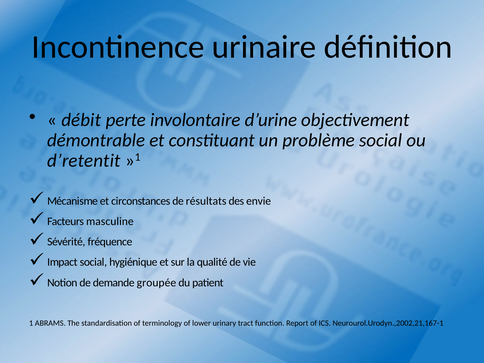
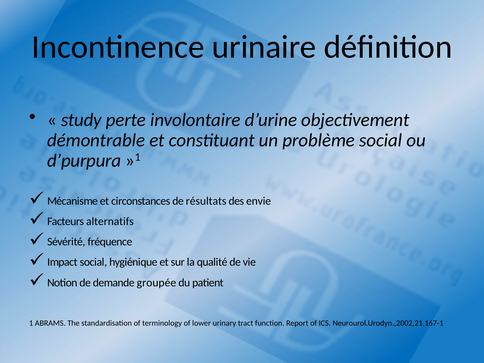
débit: débit -> study
d’retentit: d’retentit -> d’purpura
masculine: masculine -> alternatifs
